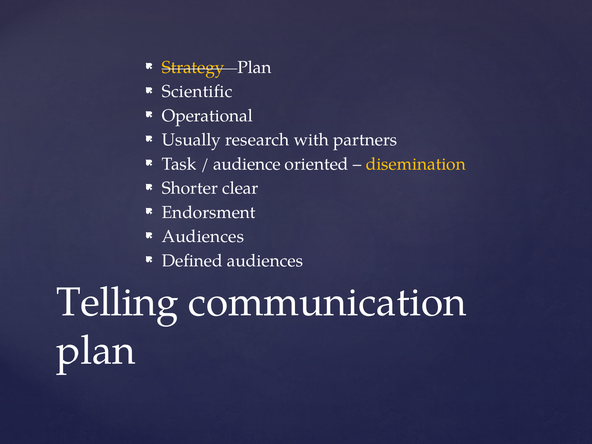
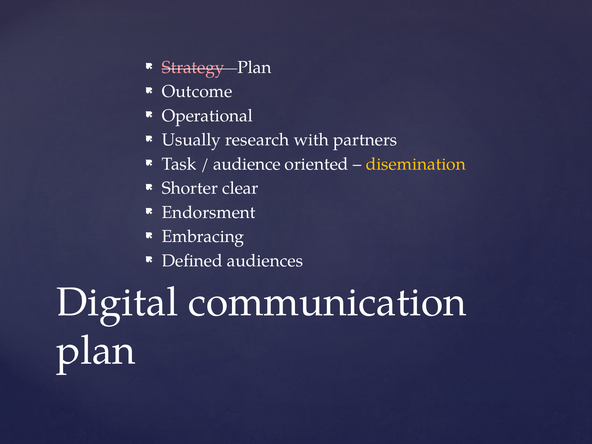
Strategy colour: yellow -> pink
Scientific: Scientific -> Outcome
Audiences at (203, 237): Audiences -> Embracing
Telling: Telling -> Digital
